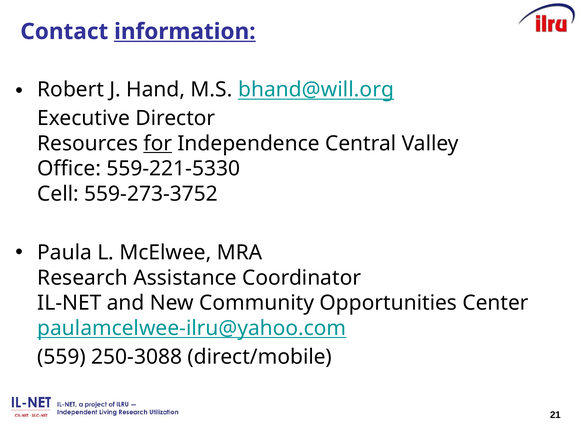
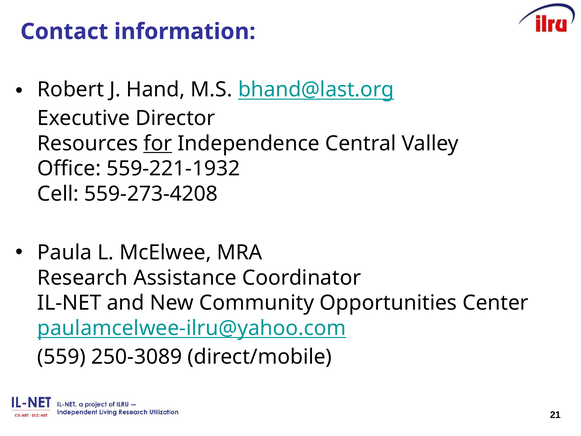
information underline: present -> none
bhand@will.org: bhand@will.org -> bhand@last.org
559-221-5330: 559-221-5330 -> 559-221-1932
559-273-3752: 559-273-3752 -> 559-273-4208
250-3088: 250-3088 -> 250-3089
